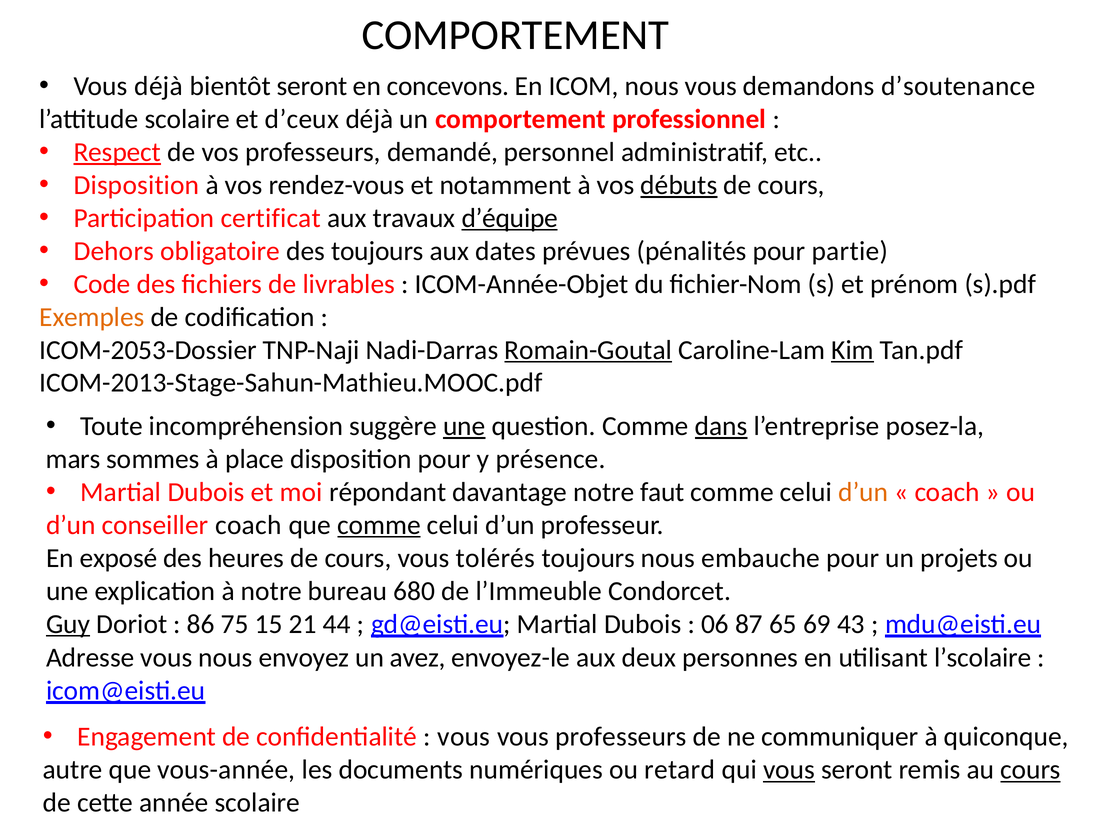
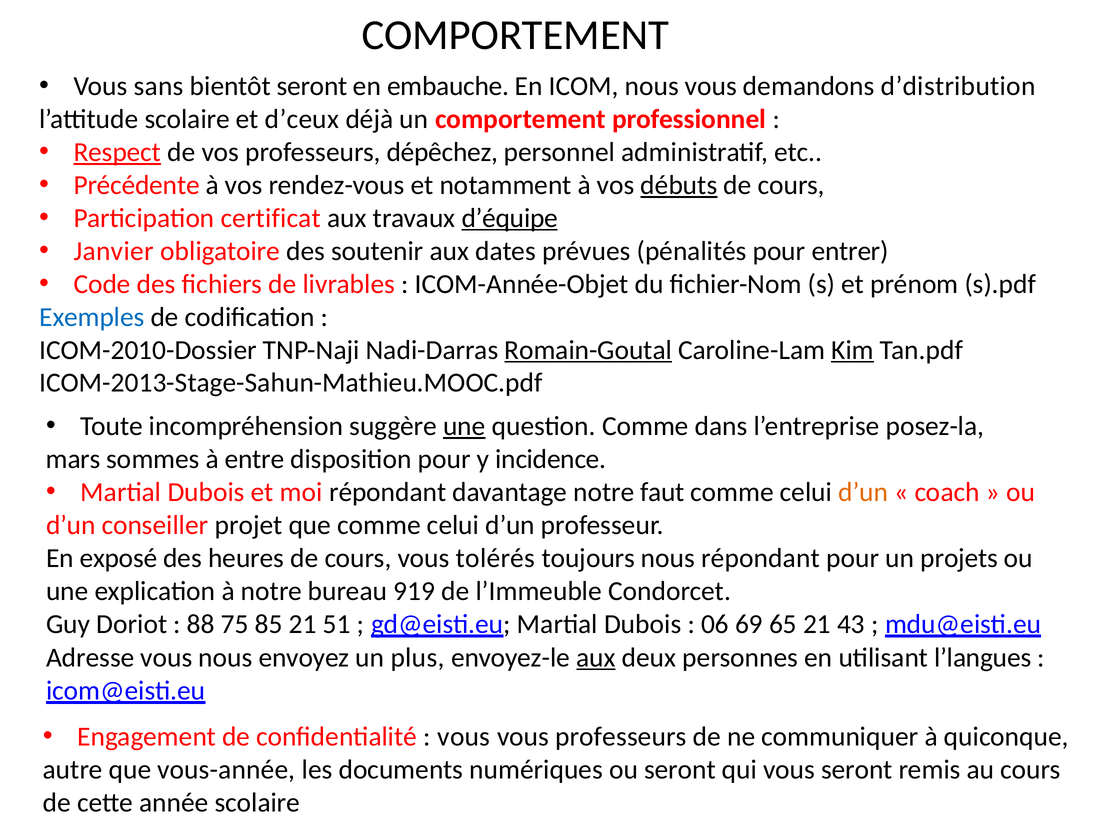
Vous déjà: déjà -> sans
concevons: concevons -> embauche
d’soutenance: d’soutenance -> d’distribution
demandé: demandé -> dépêchez
Disposition at (136, 185): Disposition -> Précédente
Dehors: Dehors -> Janvier
des toujours: toujours -> soutenir
partie: partie -> entrer
Exemples colour: orange -> blue
ICOM-2053-Dossier: ICOM-2053-Dossier -> ICOM-2010-Dossier
dans underline: present -> none
place: place -> entre
présence: présence -> incidence
conseiller coach: coach -> projet
comme at (379, 525) underline: present -> none
nous embauche: embauche -> répondant
680: 680 -> 919
Guy underline: present -> none
86: 86 -> 88
15: 15 -> 85
44: 44 -> 51
87: 87 -> 69
65 69: 69 -> 21
avez: avez -> plus
aux at (596, 658) underline: none -> present
l’scolaire: l’scolaire -> l’langues
ou retard: retard -> seront
vous at (789, 770) underline: present -> none
cours at (1031, 770) underline: present -> none
